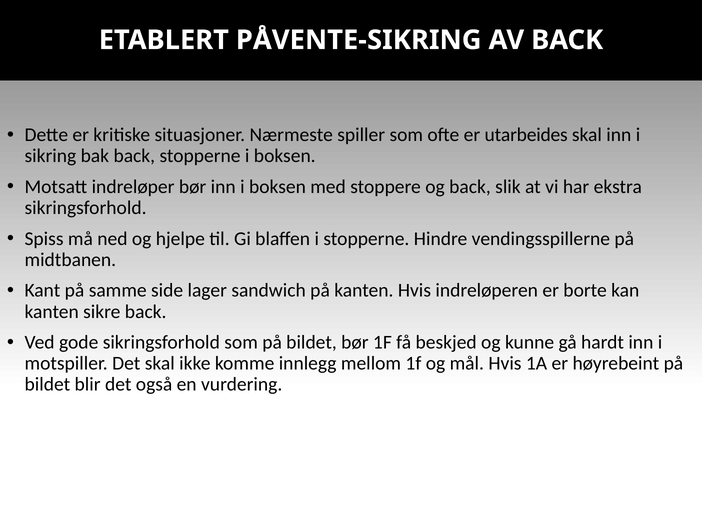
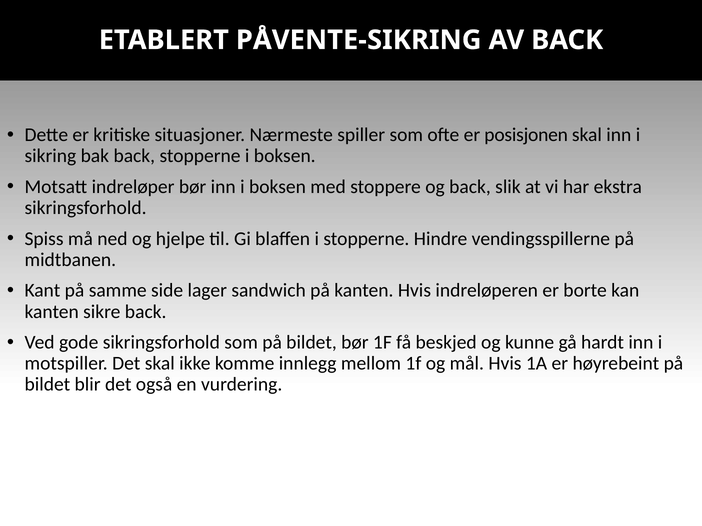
utarbeides: utarbeides -> posisjonen
